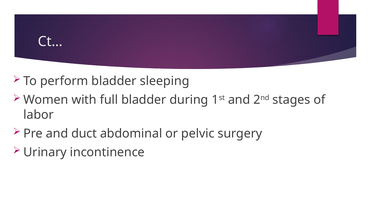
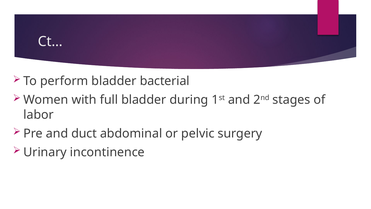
sleeping: sleeping -> bacterial
